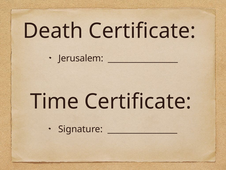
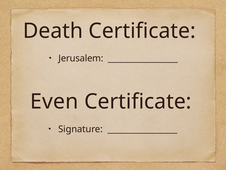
Time: Time -> Even
